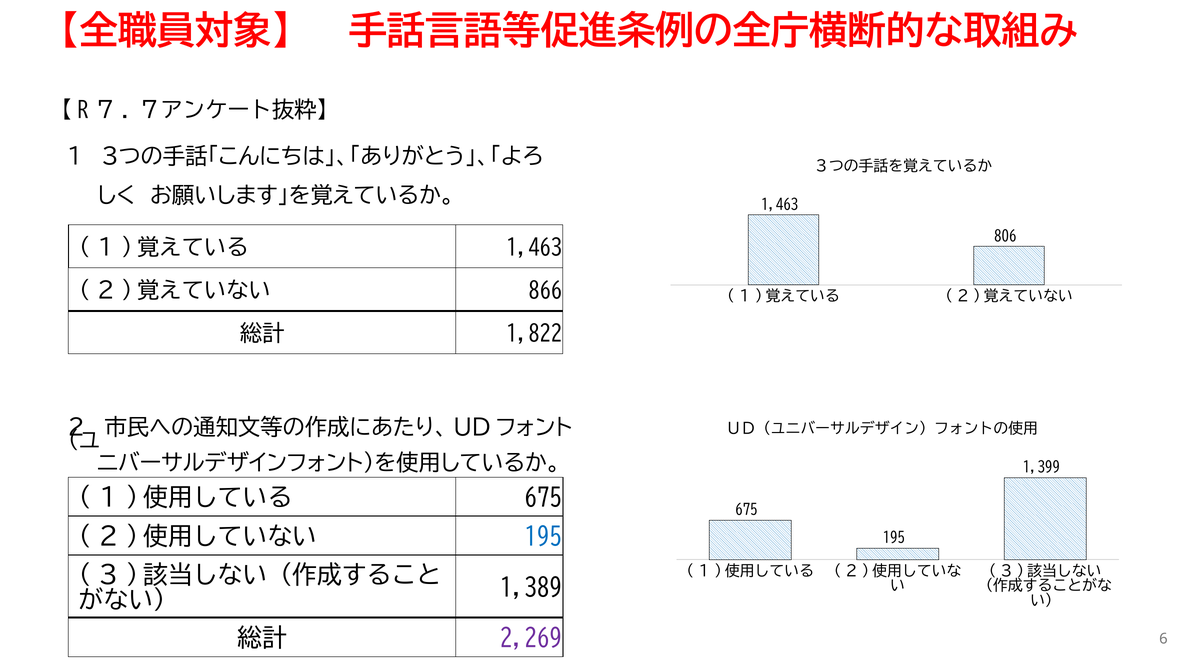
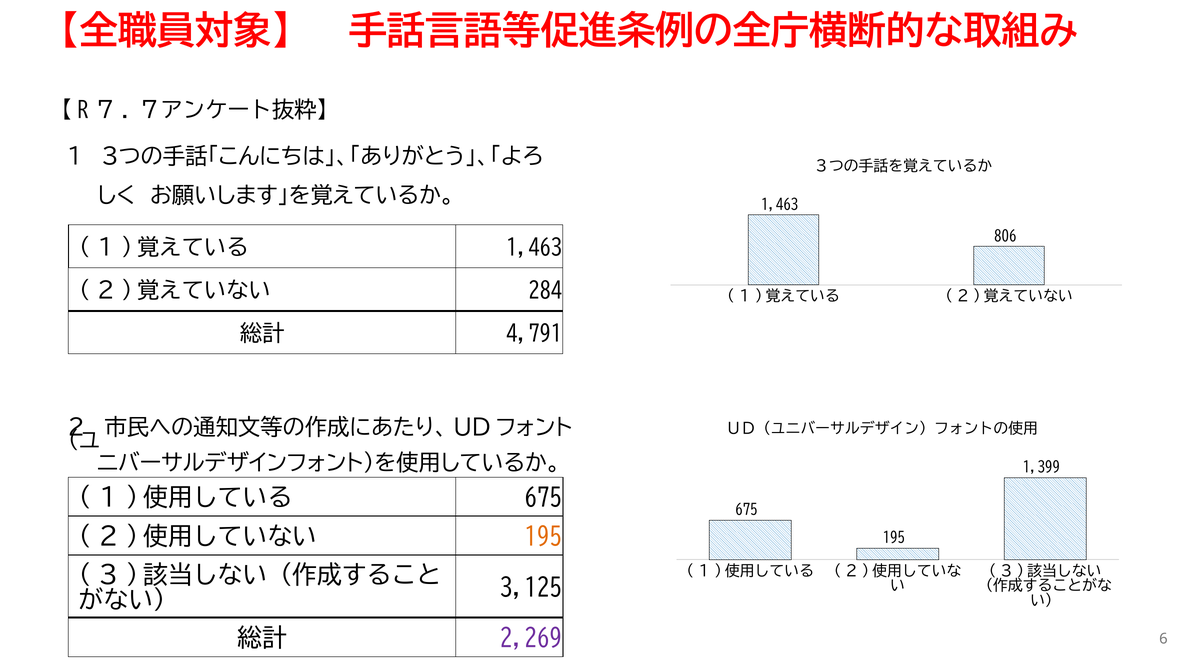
866: 866 -> 284
1,822: 1,822 -> 4,791
195 at (544, 537) colour: blue -> orange
1,389: 1,389 -> 3,125
